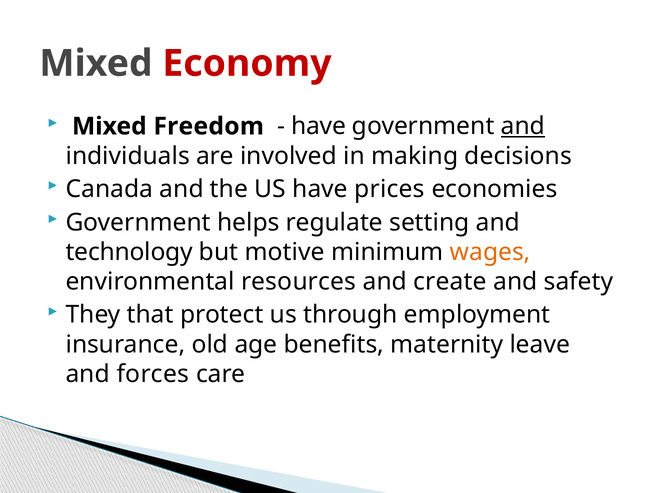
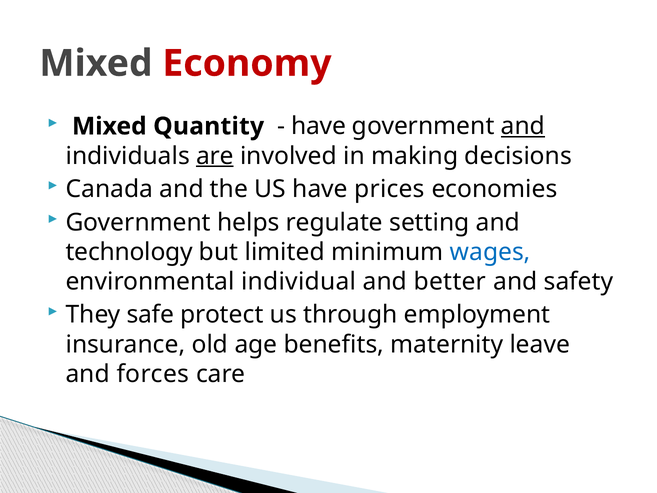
Freedom: Freedom -> Quantity
are underline: none -> present
motive: motive -> limited
wages colour: orange -> blue
resources: resources -> individual
create: create -> better
that: that -> safe
